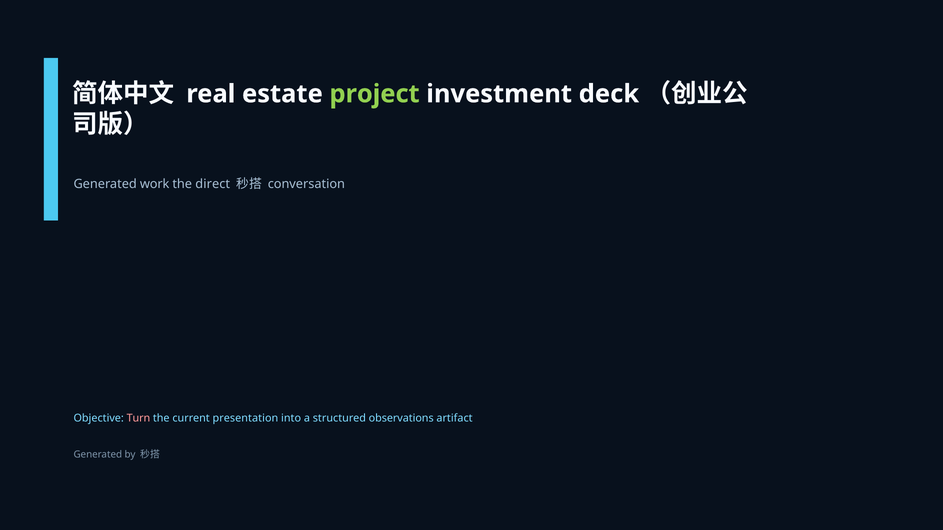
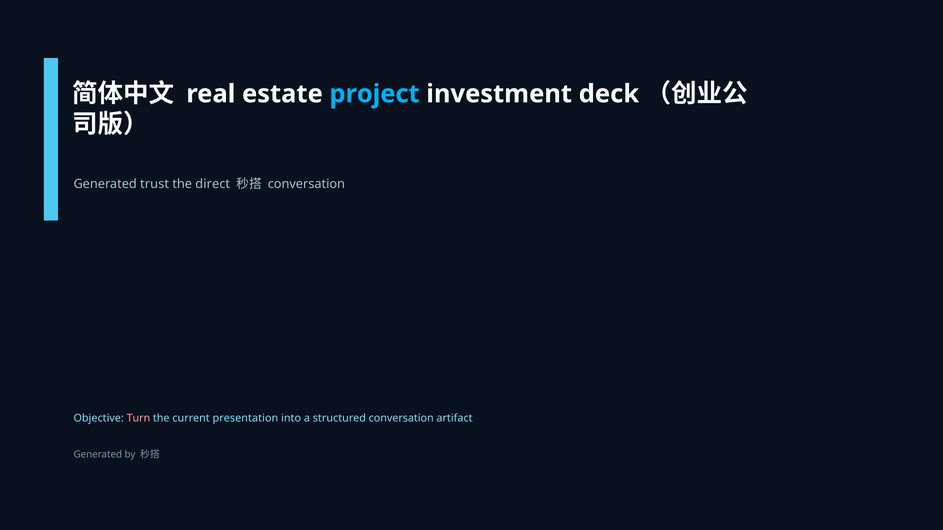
project colour: light green -> light blue
work: work -> trust
structured observations: observations -> conversation
